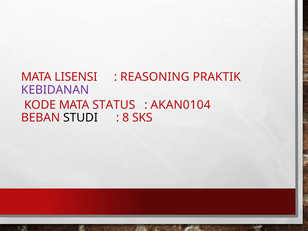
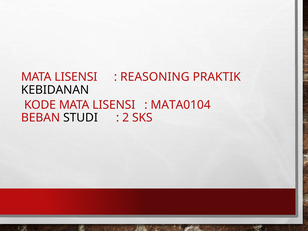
KEBIDANAN colour: purple -> black
KODE MATA STATUS: STATUS -> LISENSI
AKAN0104: AKAN0104 -> MATA0104
8: 8 -> 2
